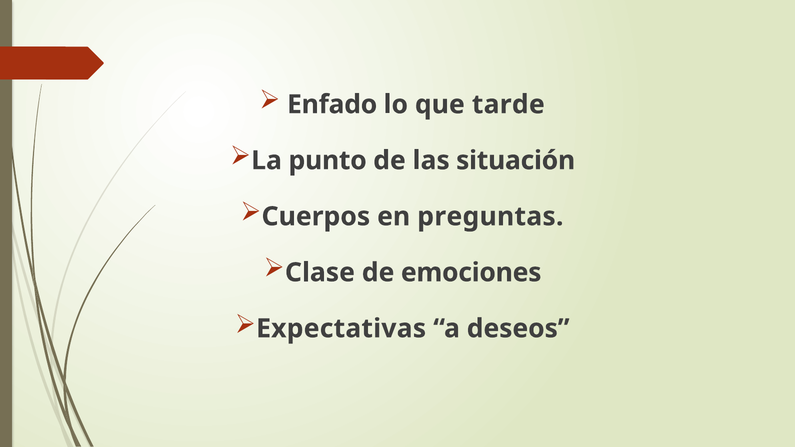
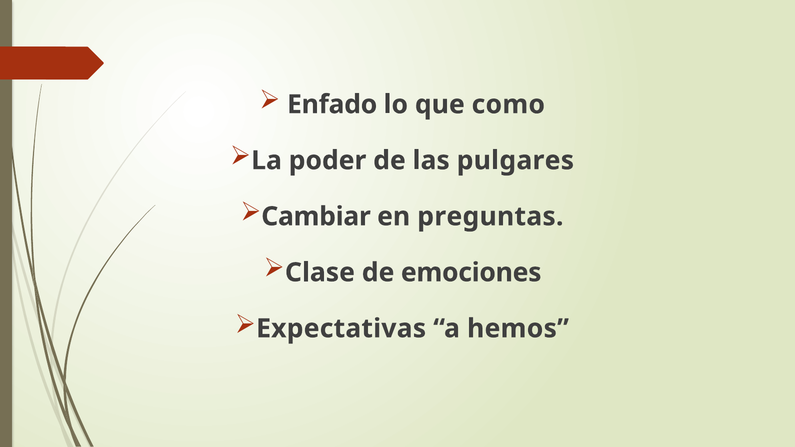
tarde: tarde -> como
punto: punto -> poder
situación: situación -> pulgares
Cuerpos: Cuerpos -> Cambiar
deseos: deseos -> hemos
